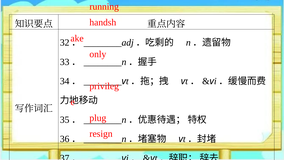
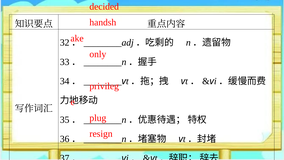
running: running -> decided
